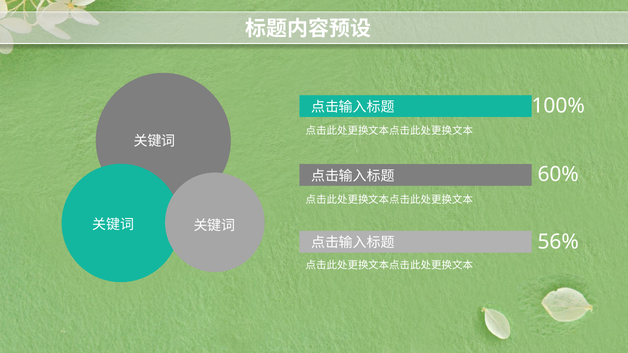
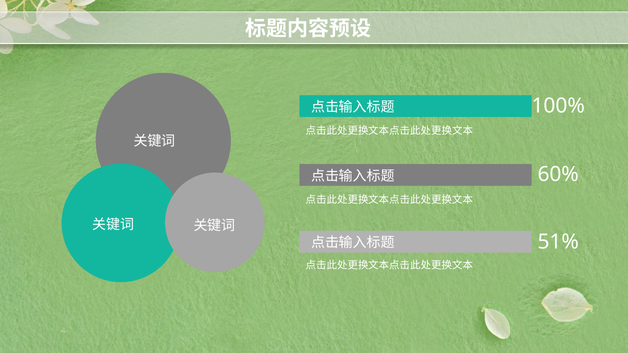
56%: 56% -> 51%
